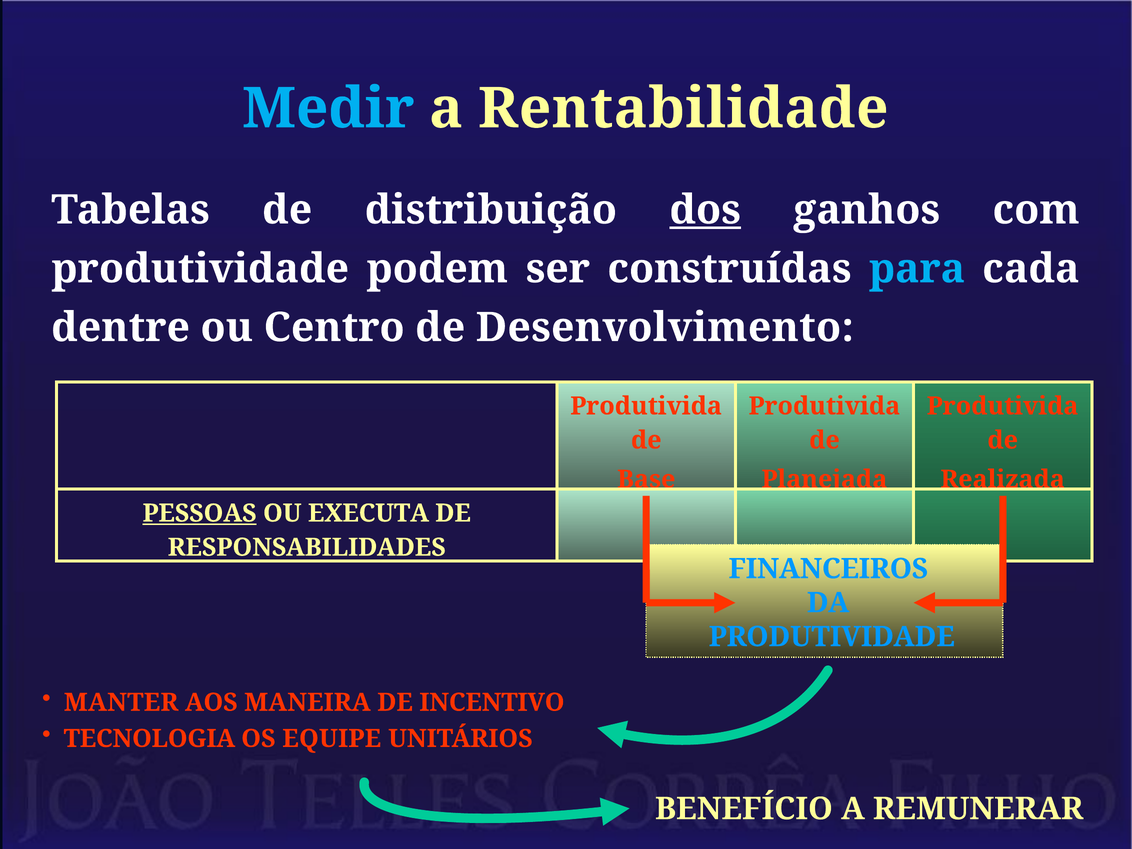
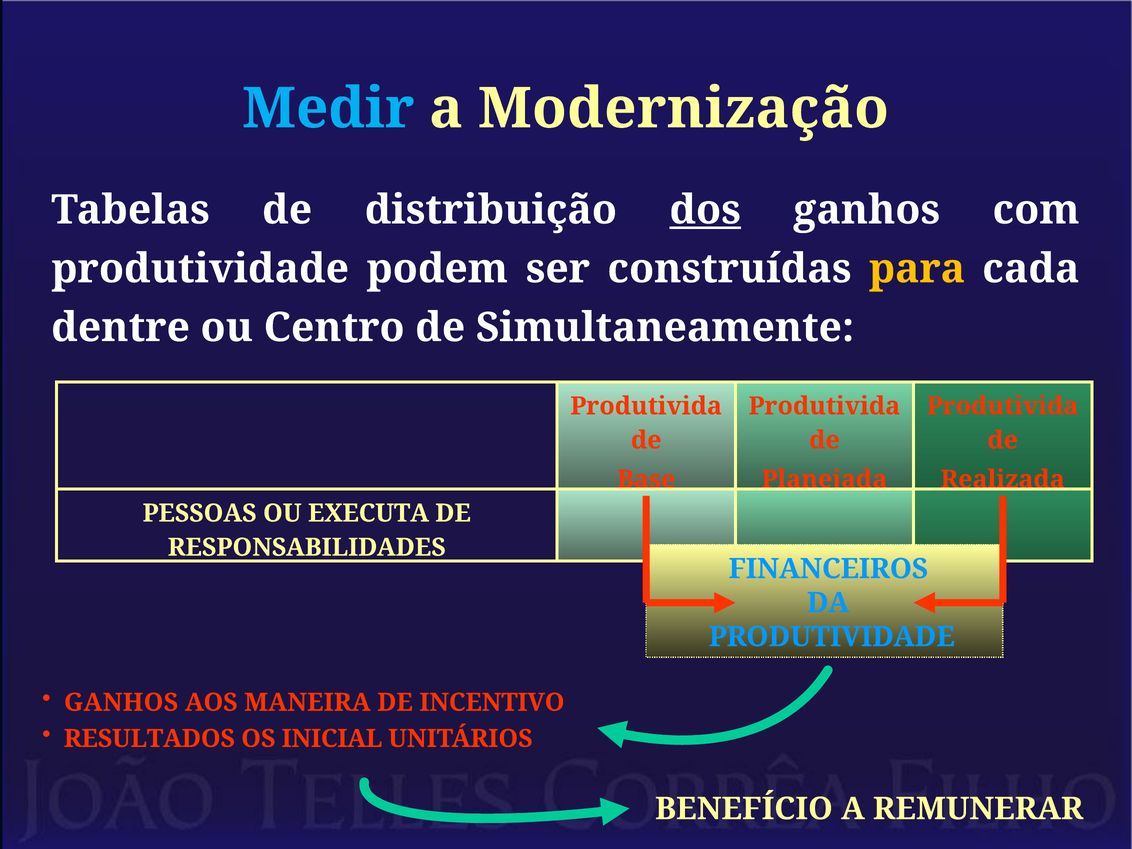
Rentabilidade: Rentabilidade -> Modernização
para colour: light blue -> yellow
Desenvolvimento: Desenvolvimento -> Simultaneamente
PESSOAS underline: present -> none
MANTER at (121, 702): MANTER -> GANHOS
TECNOLOGIA: TECNOLOGIA -> RESULTADOS
EQUIPE: EQUIPE -> INICIAL
